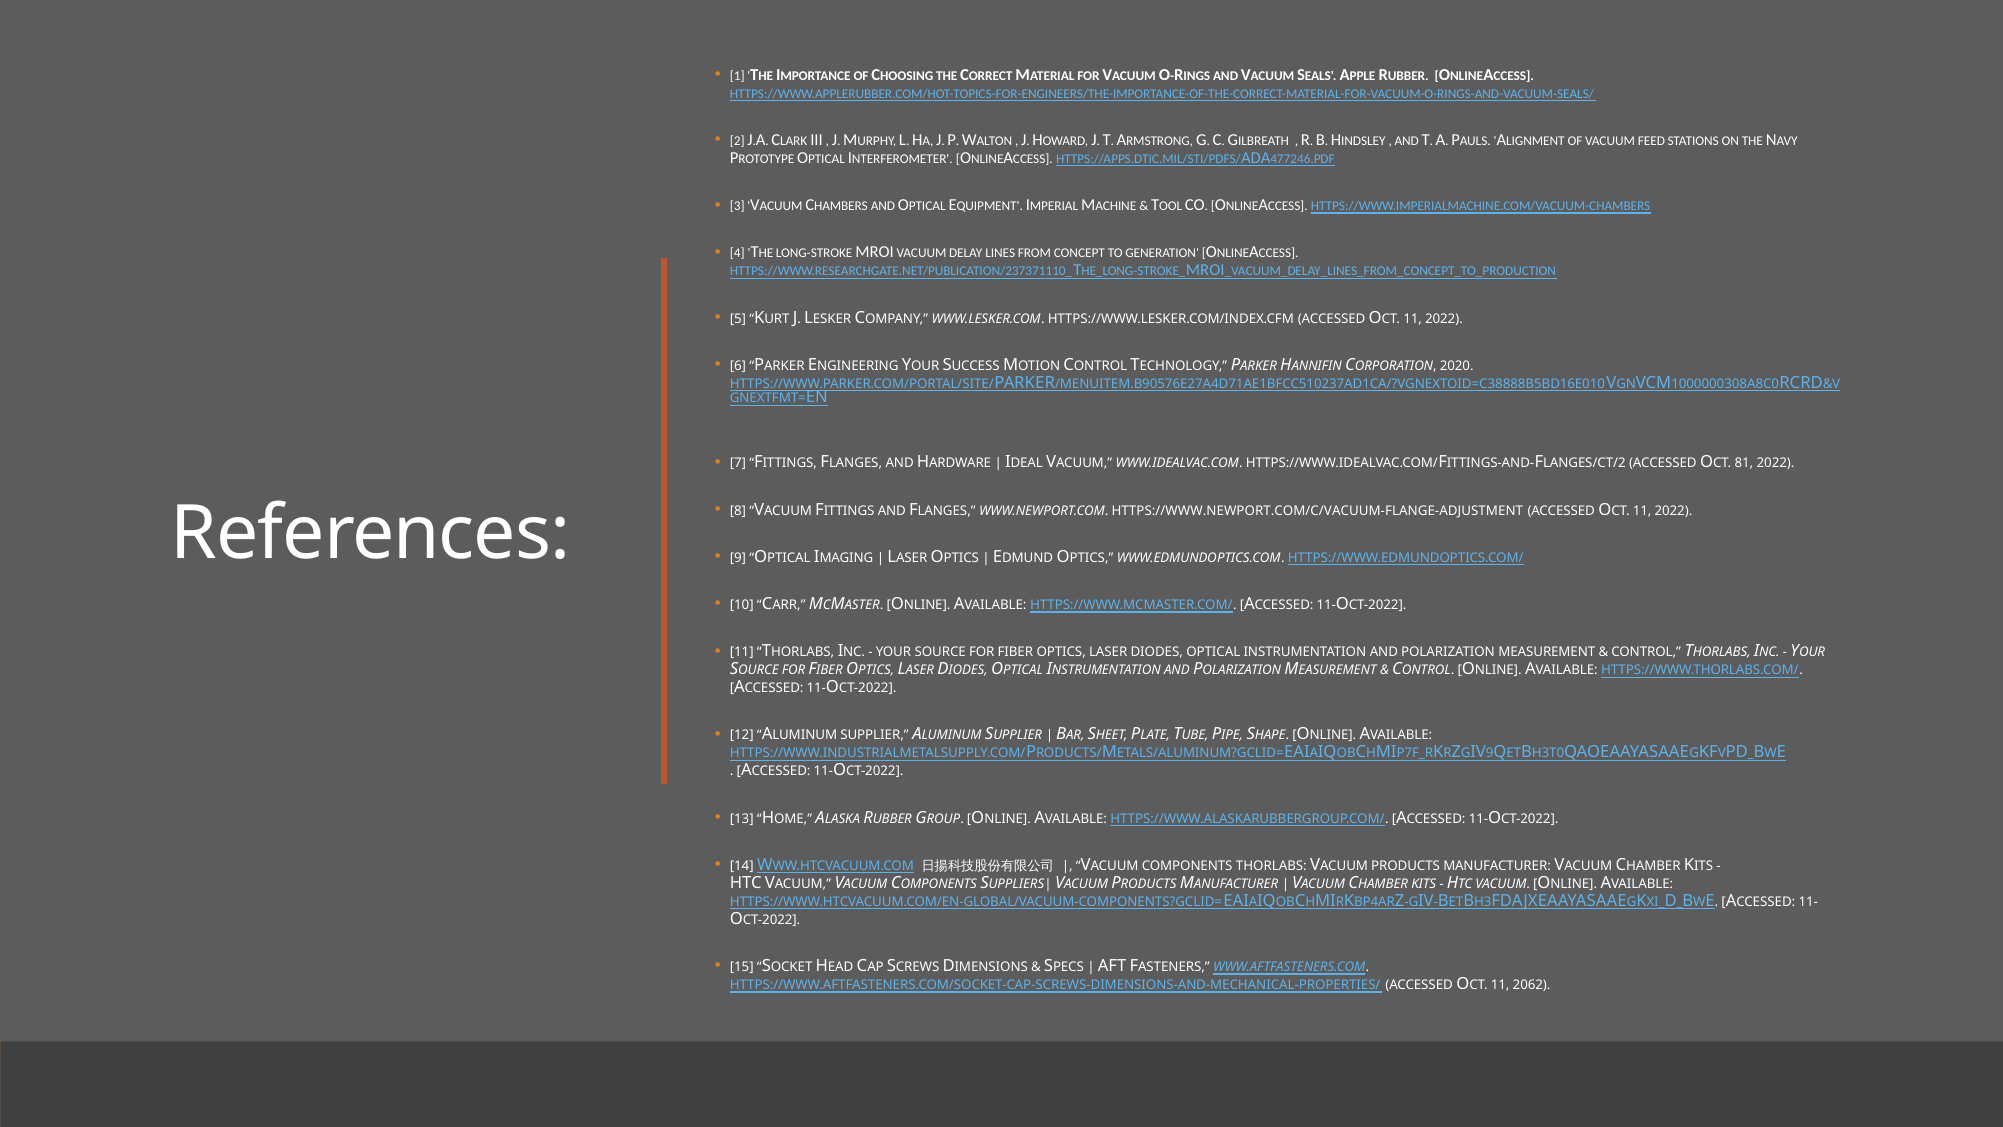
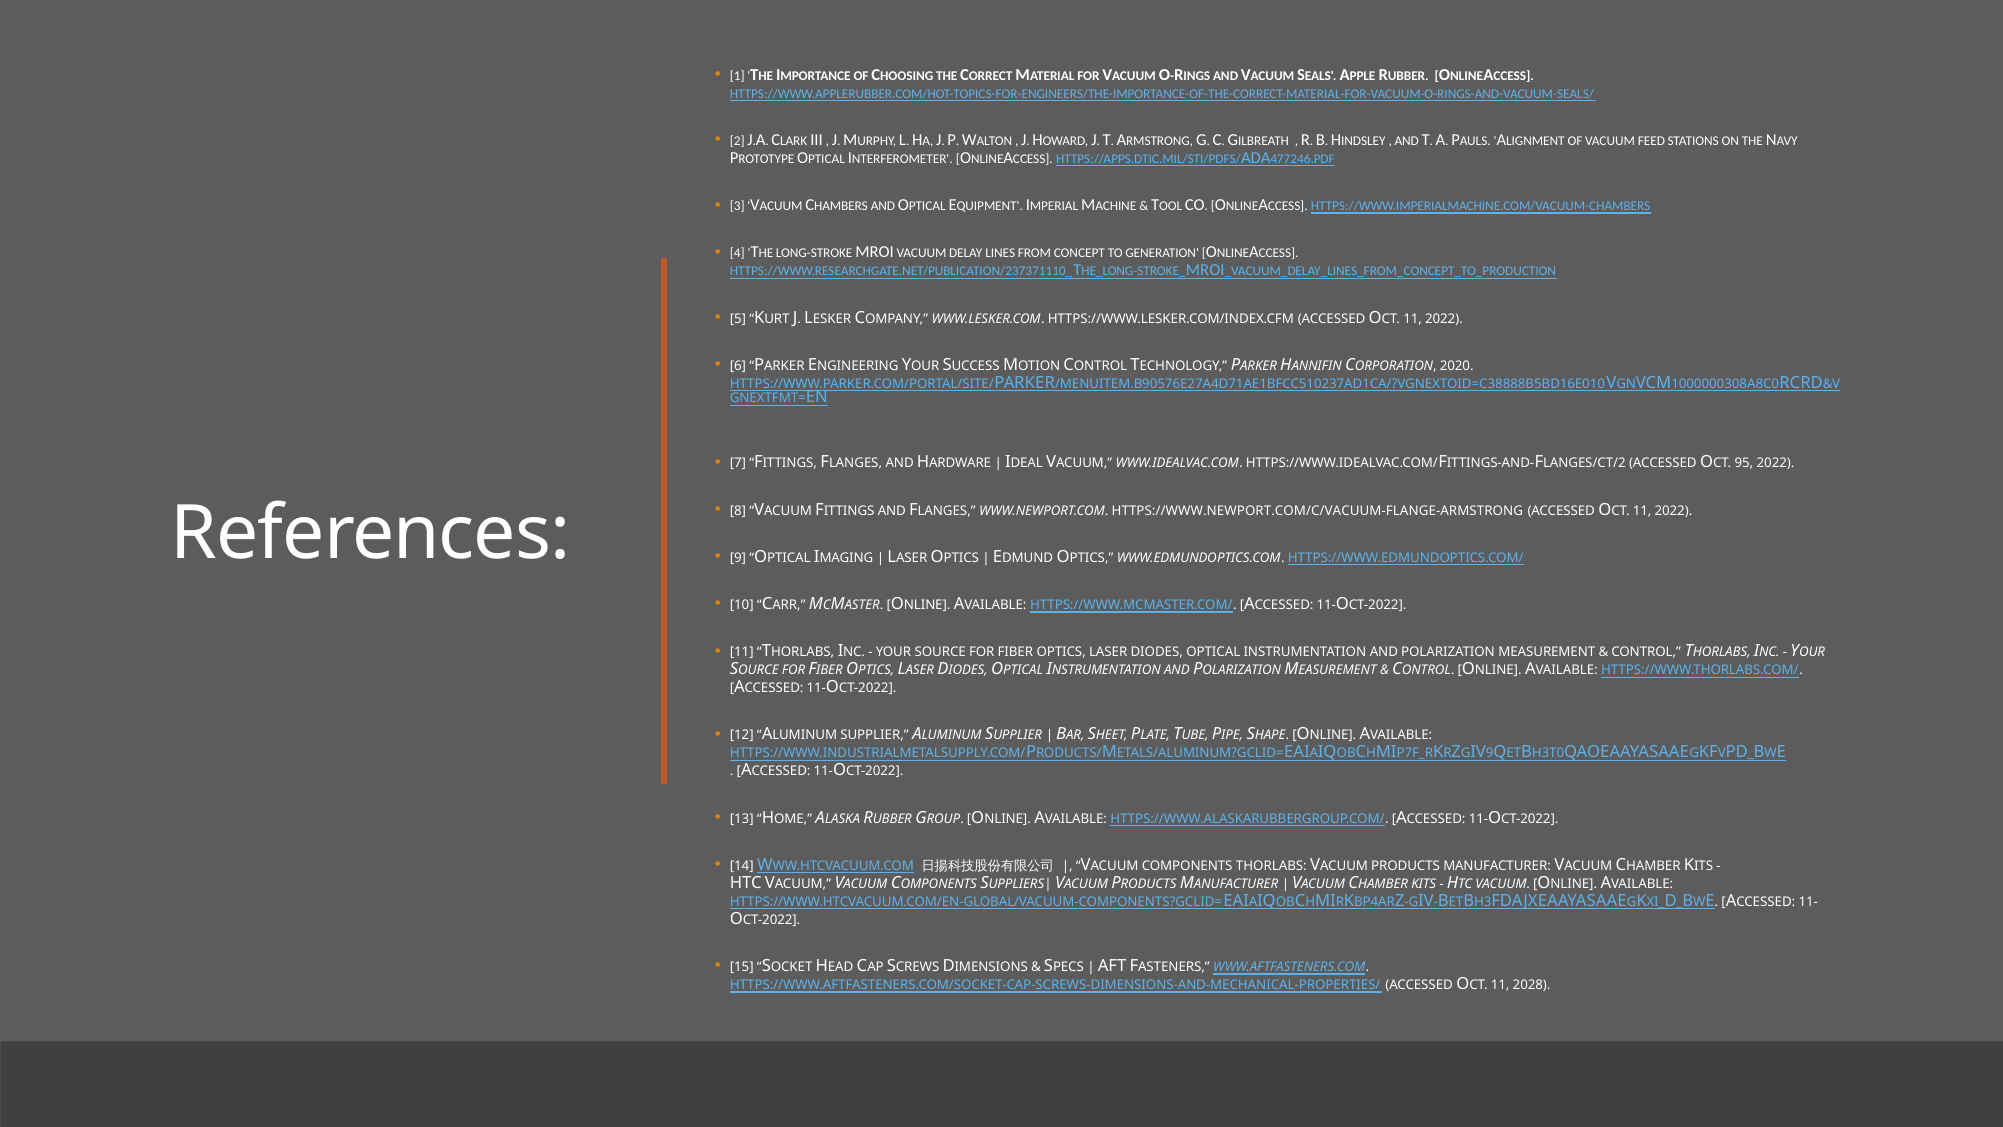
81: 81 -> 95
HTTPS://WWW.NEWPORT.COM/C/VACUUM-FLANGE-ADJUSTMENT: HTTPS://WWW.NEWPORT.COM/C/VACUUM-FLANGE-ADJUSTMENT -> HTTPS://WWW.NEWPORT.COM/C/VACUUM-FLANGE-ARMSTRONG
2062: 2062 -> 2028
